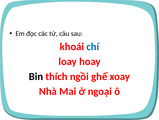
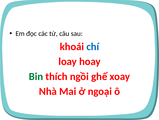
Bin colour: black -> green
